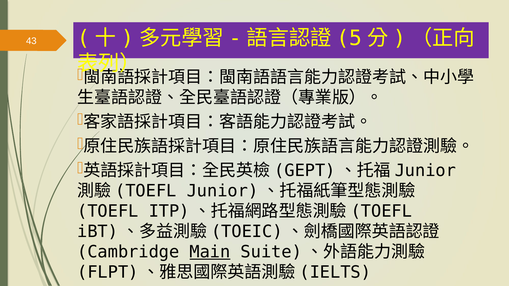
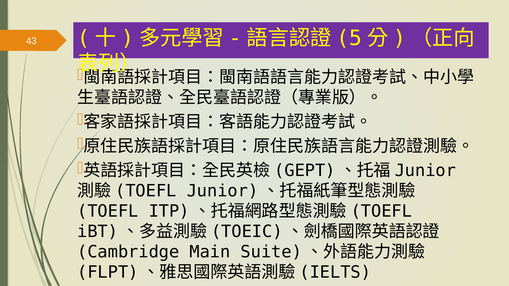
Main underline: present -> none
